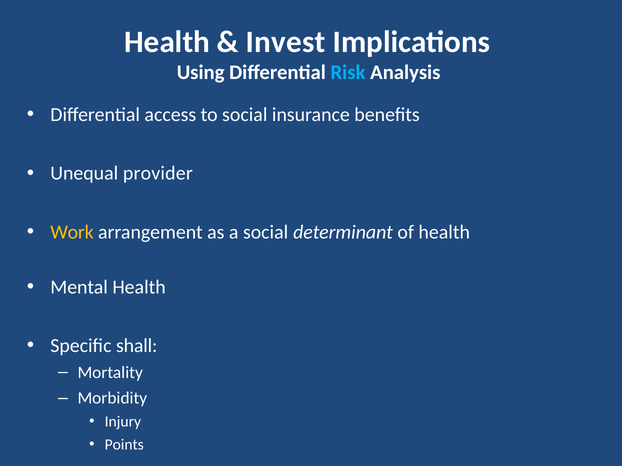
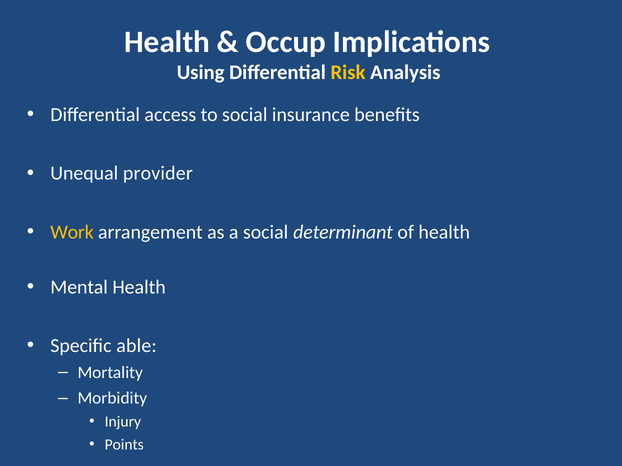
Invest: Invest -> Occup
Risk colour: light blue -> yellow
shall: shall -> able
